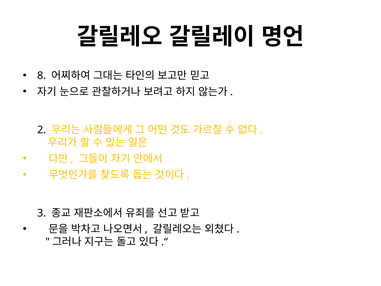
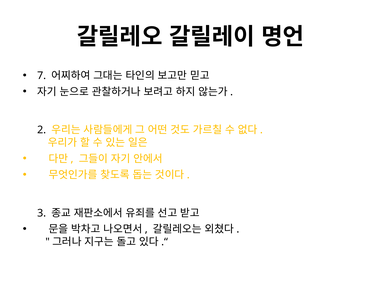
8: 8 -> 7
